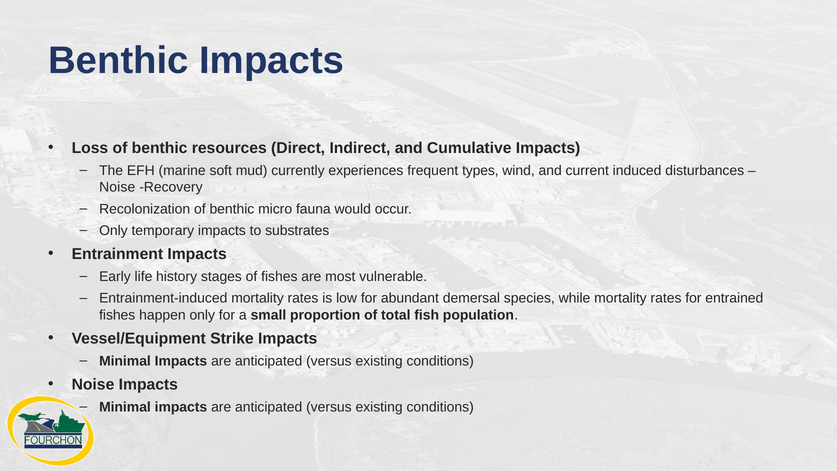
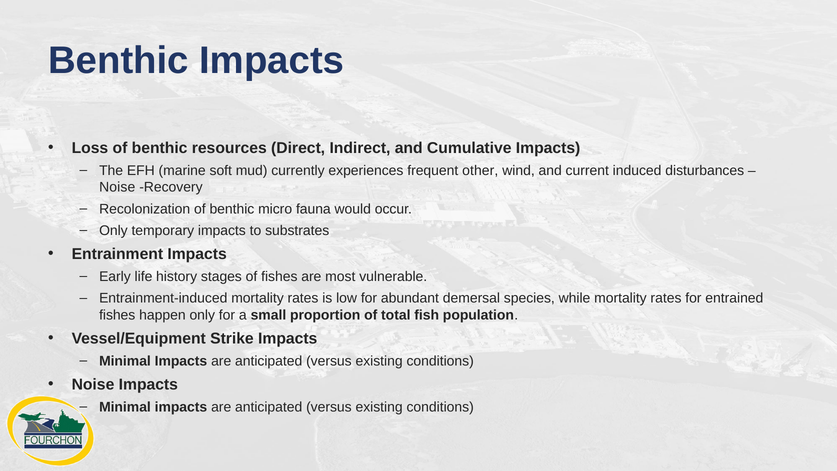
types: types -> other
